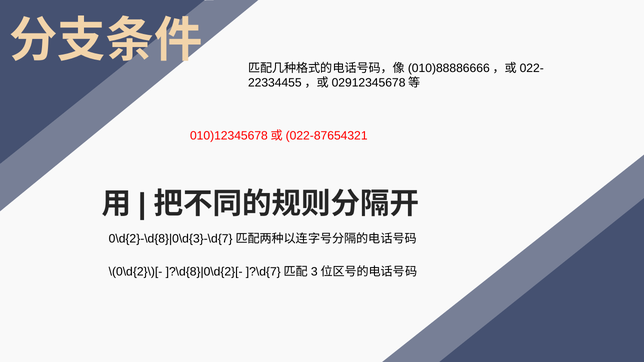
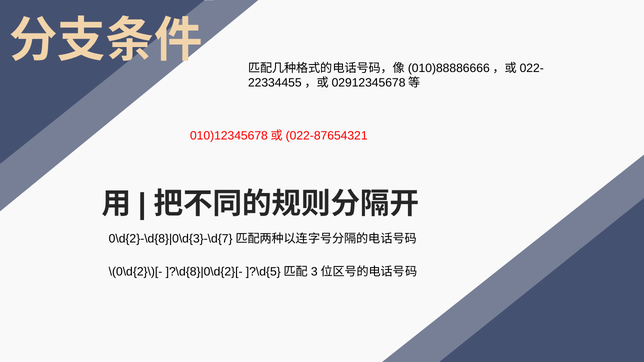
]?\d{7: ]?\d{7 -> ]?\d{5
